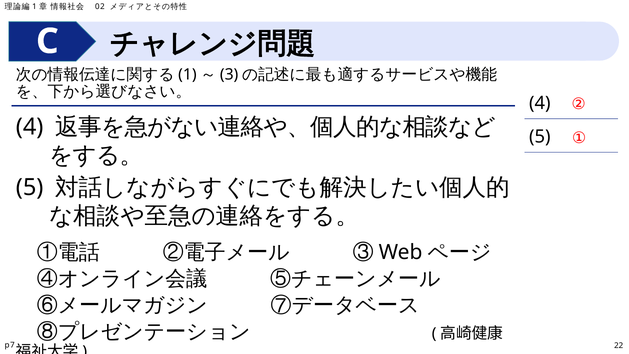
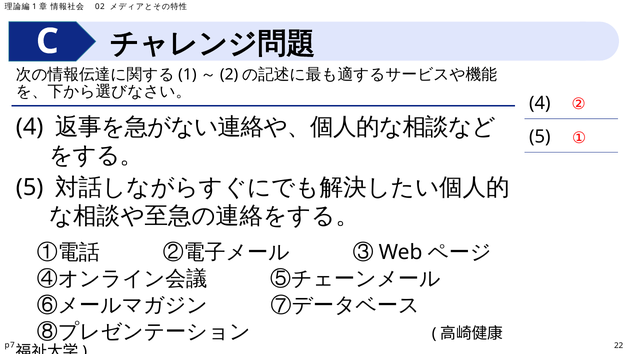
3: 3 -> 2
